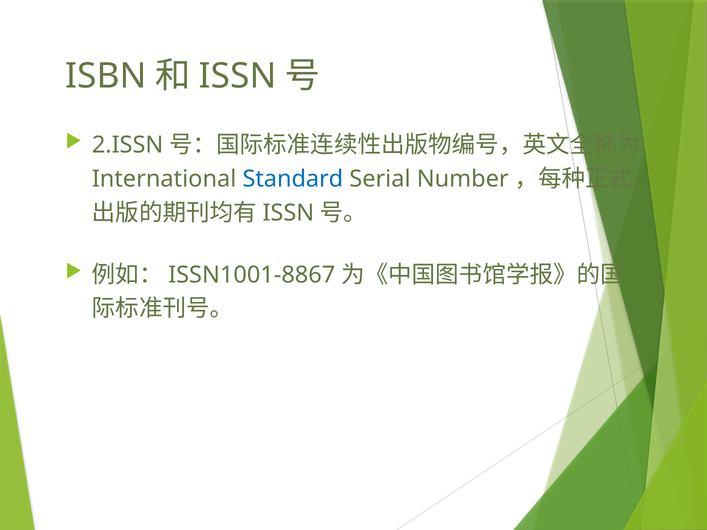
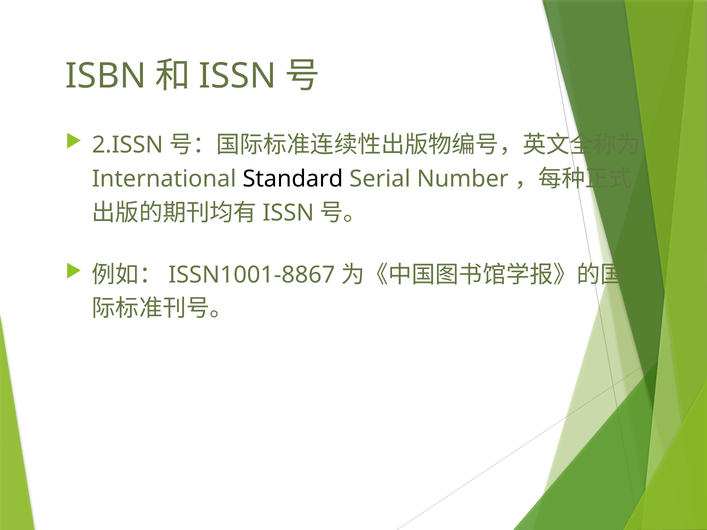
Standard colour: blue -> black
